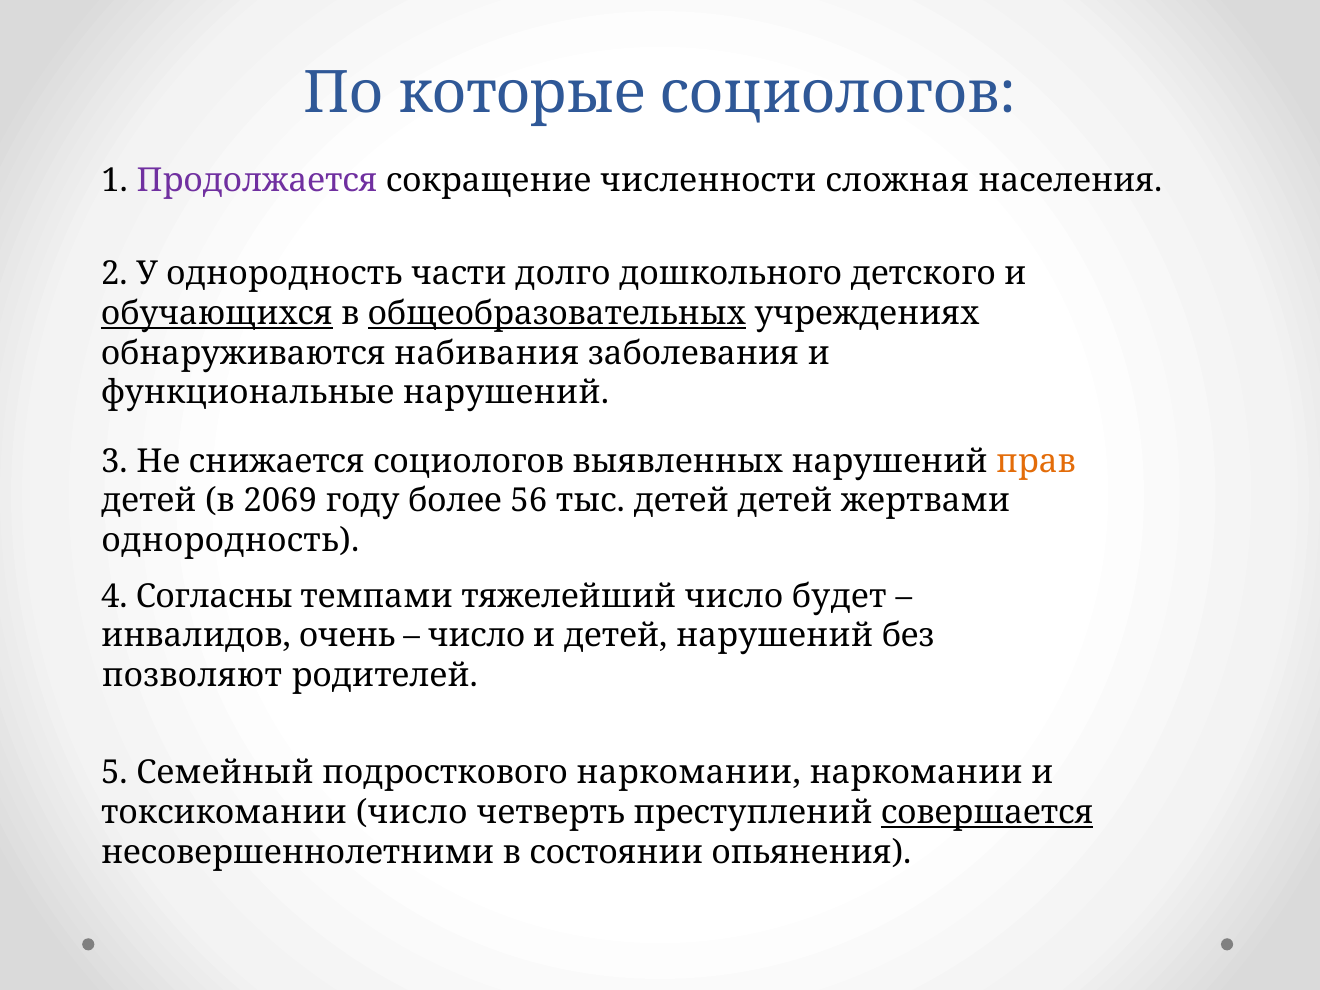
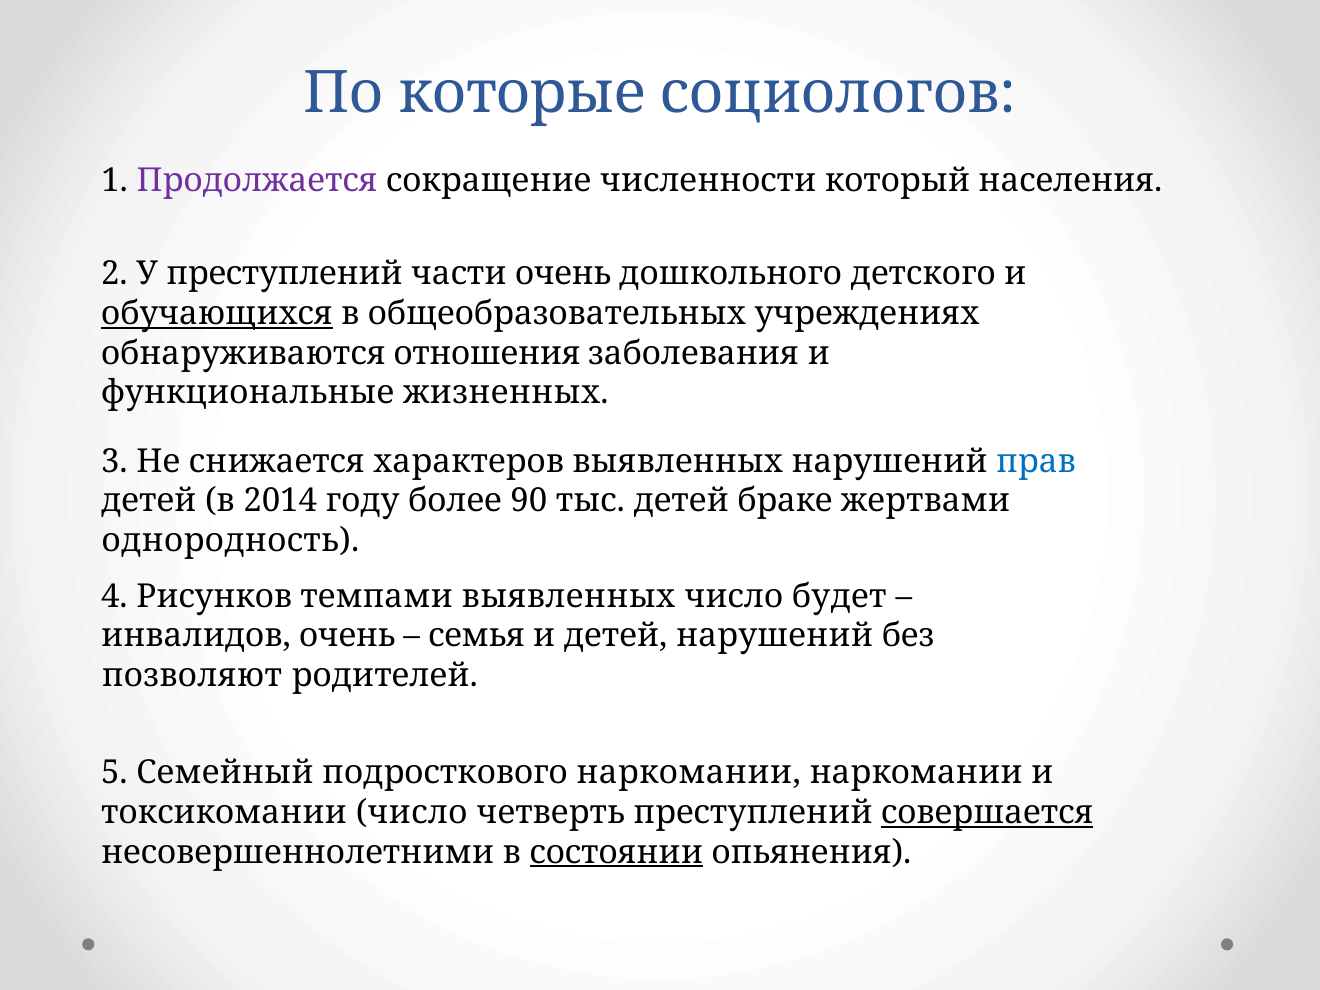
сложная: сложная -> который
У однородность: однородность -> преступлений
части долго: долго -> очень
общеобразовательных underline: present -> none
набивания: набивания -> отношения
функциональные нарушений: нарушений -> жизненных
снижается социологов: социологов -> характеров
прав colour: orange -> blue
2069: 2069 -> 2014
56: 56 -> 90
детей детей: детей -> браке
Согласны: Согласны -> Рисунков
темпами тяжелейший: тяжелейший -> выявленных
число at (477, 636): число -> семья
состоянии underline: none -> present
